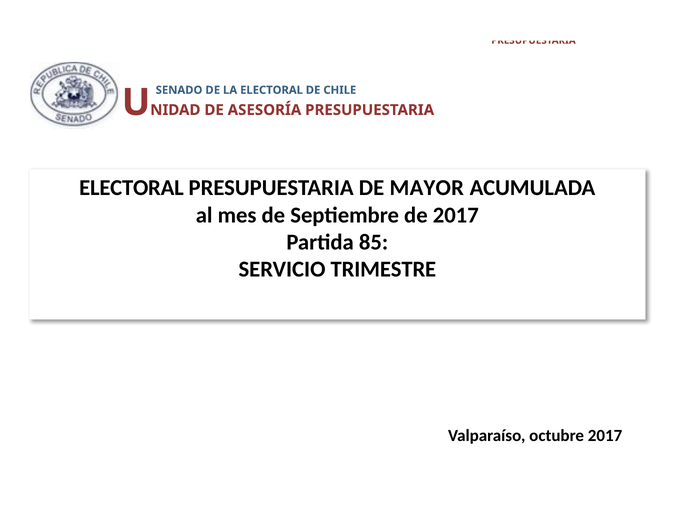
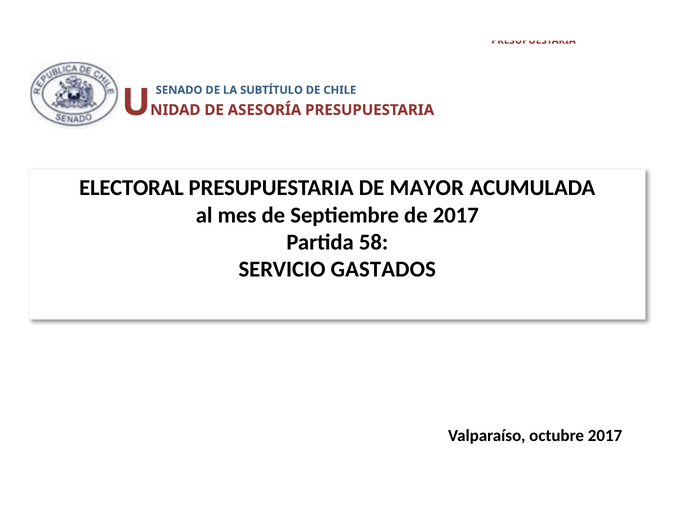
LA ELECTORAL: ELECTORAL -> SUBTÍTULO
85: 85 -> 58
TRIMESTRE: TRIMESTRE -> GASTADOS
